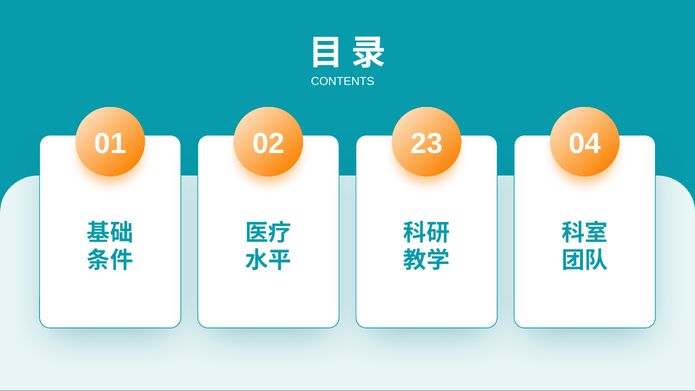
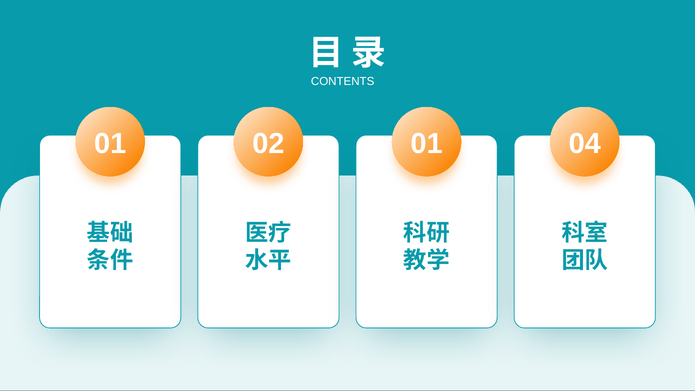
02 23: 23 -> 01
